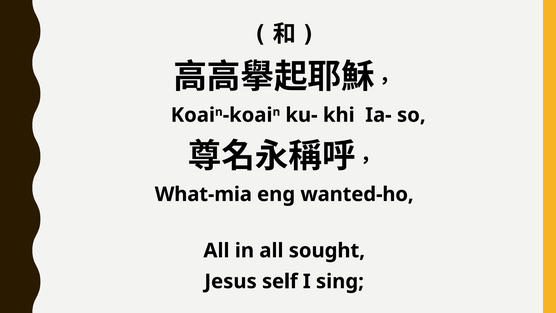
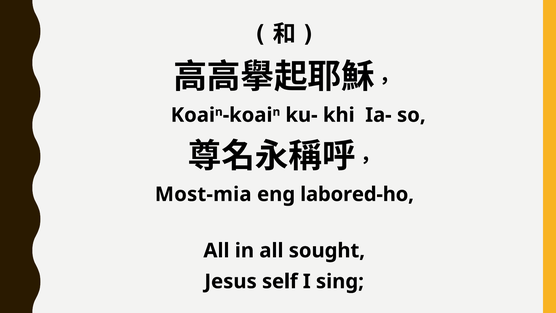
What-mia: What-mia -> Most-mia
wanted-ho: wanted-ho -> labored-ho
